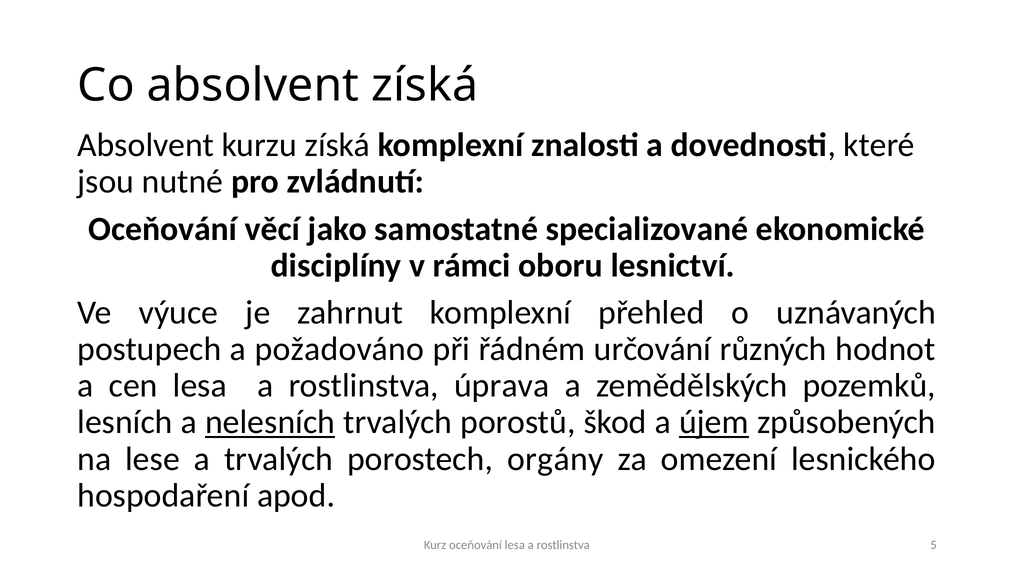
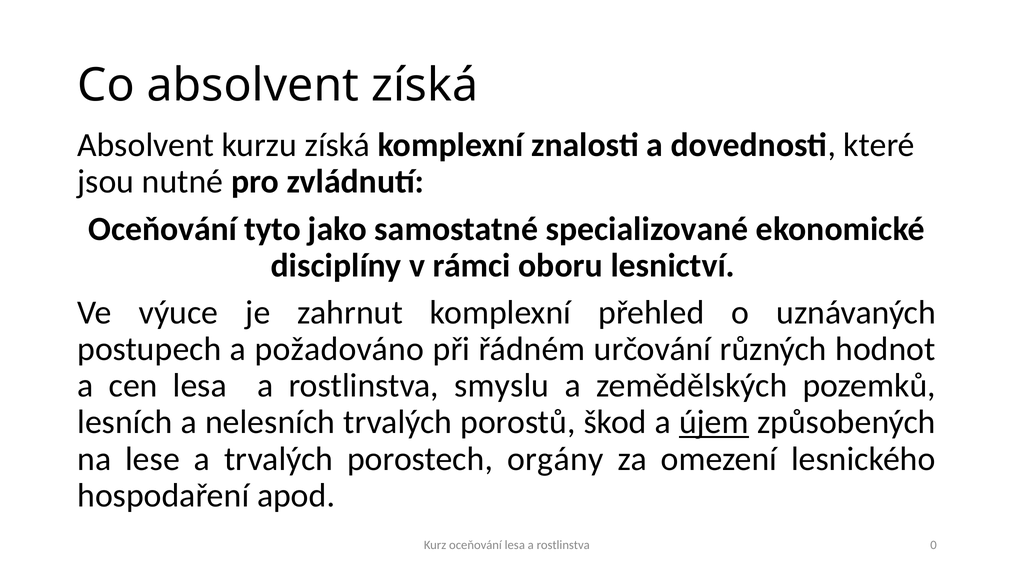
věcí: věcí -> tyto
úprava: úprava -> smyslu
nelesních underline: present -> none
5: 5 -> 0
